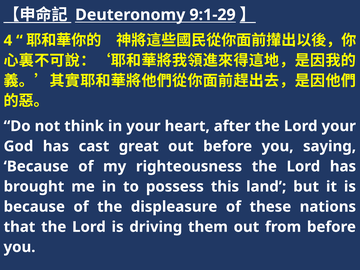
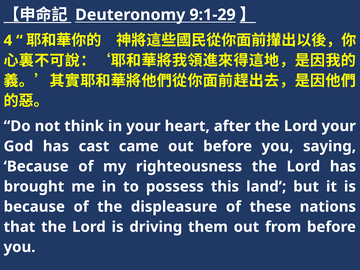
great: great -> came
